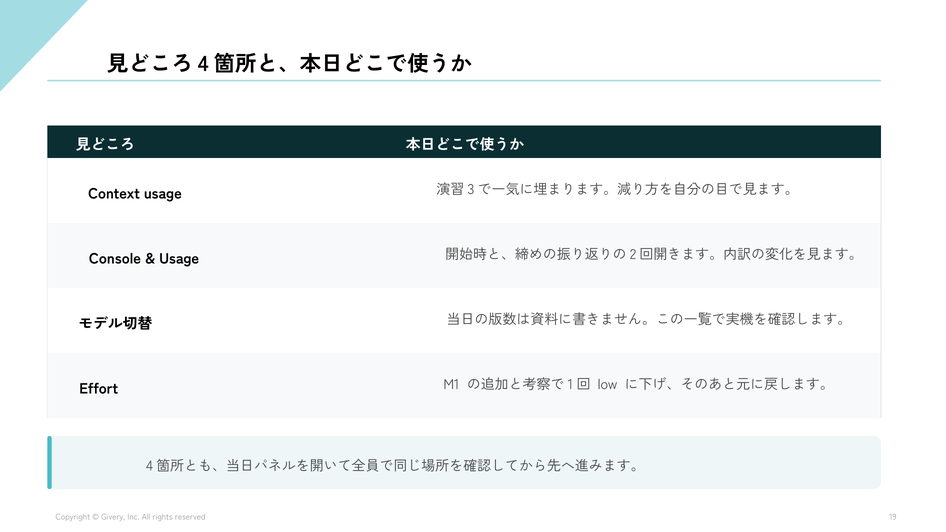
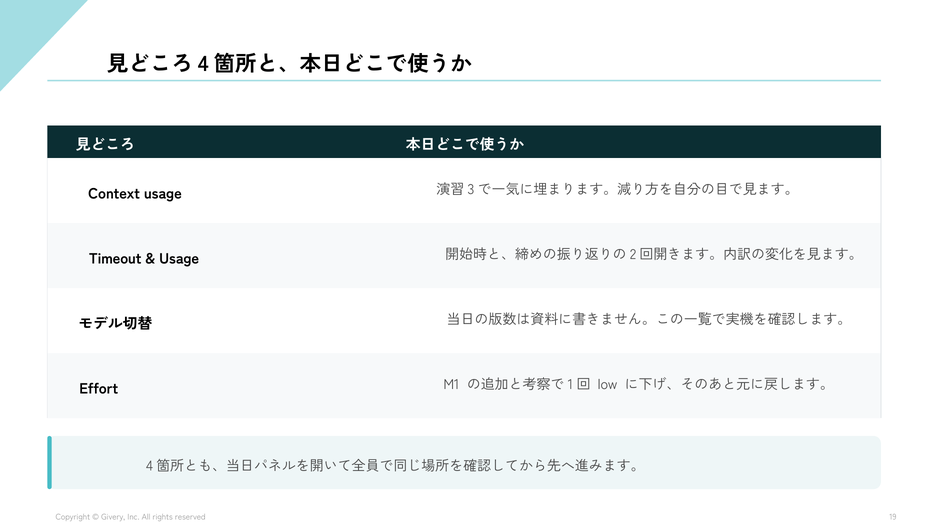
Console: Console -> Timeout
